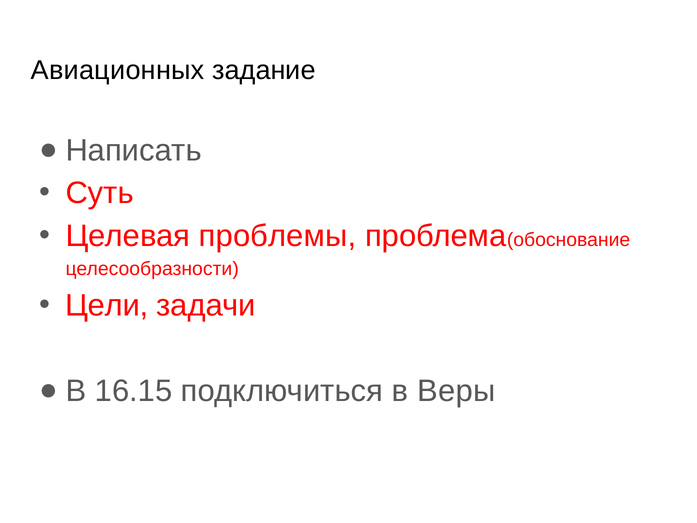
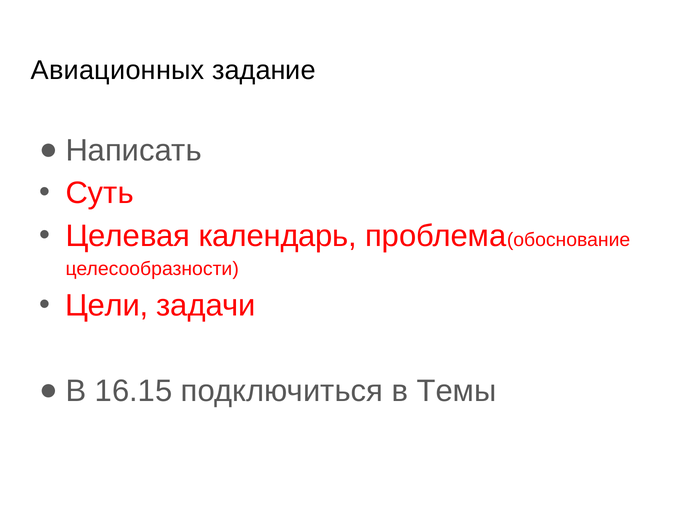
проблемы: проблемы -> календарь
Веры: Веры -> Темы
